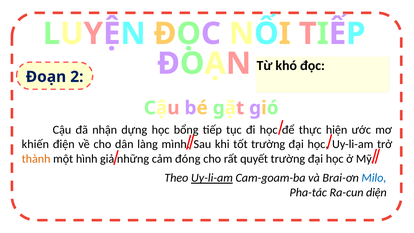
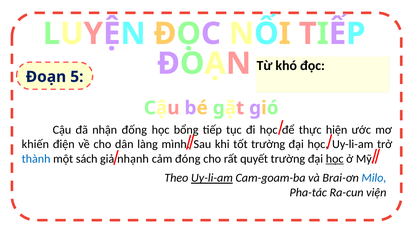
2: 2 -> 5
dựng: dựng -> đống
thành colour: orange -> blue
hình: hình -> sách
những: những -> nhạnh
học at (335, 159) underline: none -> present
diện: diện -> viện
